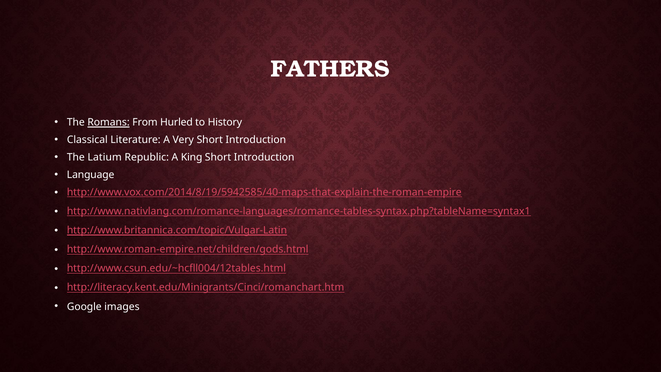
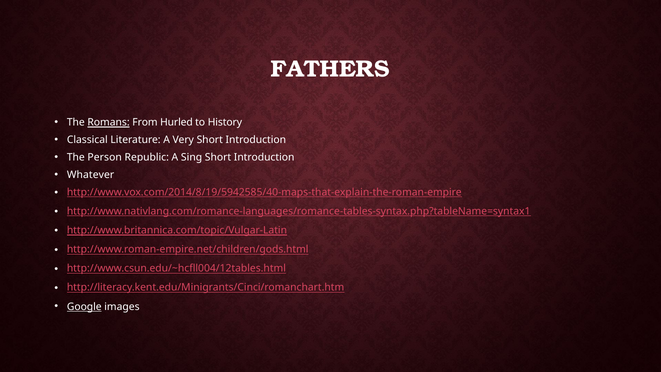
Latium: Latium -> Person
King: King -> Sing
Language: Language -> Whatever
Google underline: none -> present
